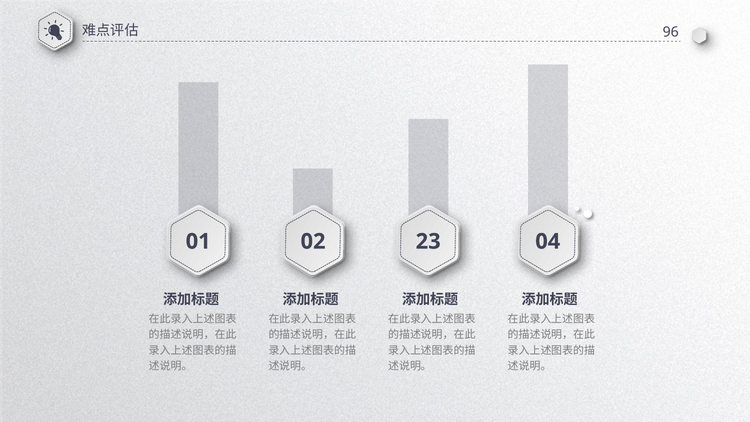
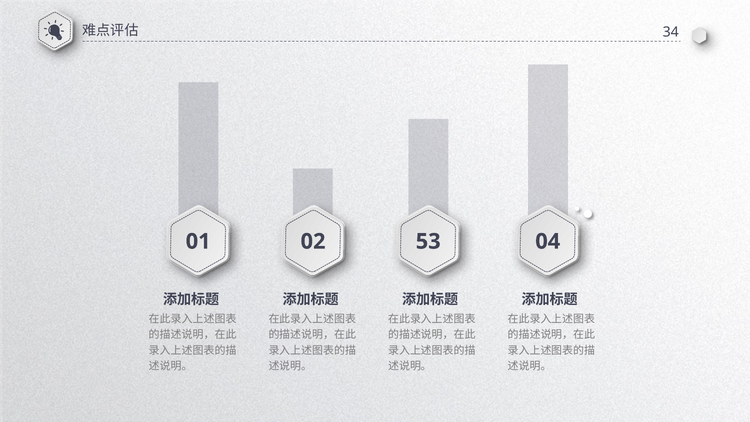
96: 96 -> 34
23: 23 -> 53
